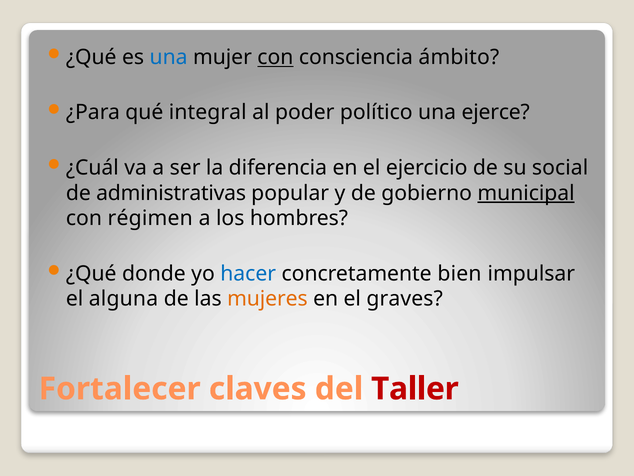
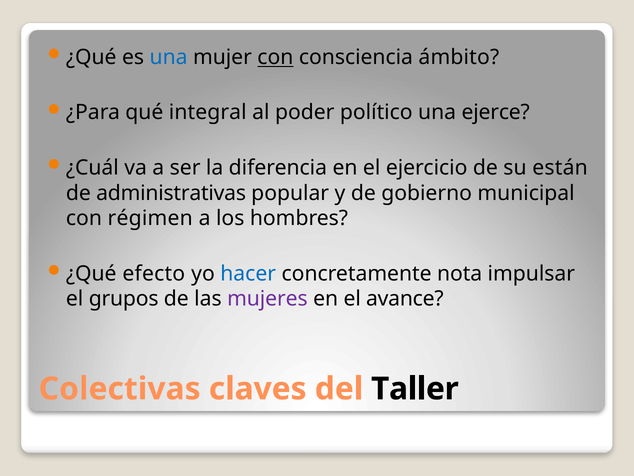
social: social -> están
municipal underline: present -> none
donde: donde -> efecto
bien: bien -> nota
alguna: alguna -> grupos
mujeres colour: orange -> purple
graves: graves -> avance
Fortalecer: Fortalecer -> Colectivas
Taller colour: red -> black
